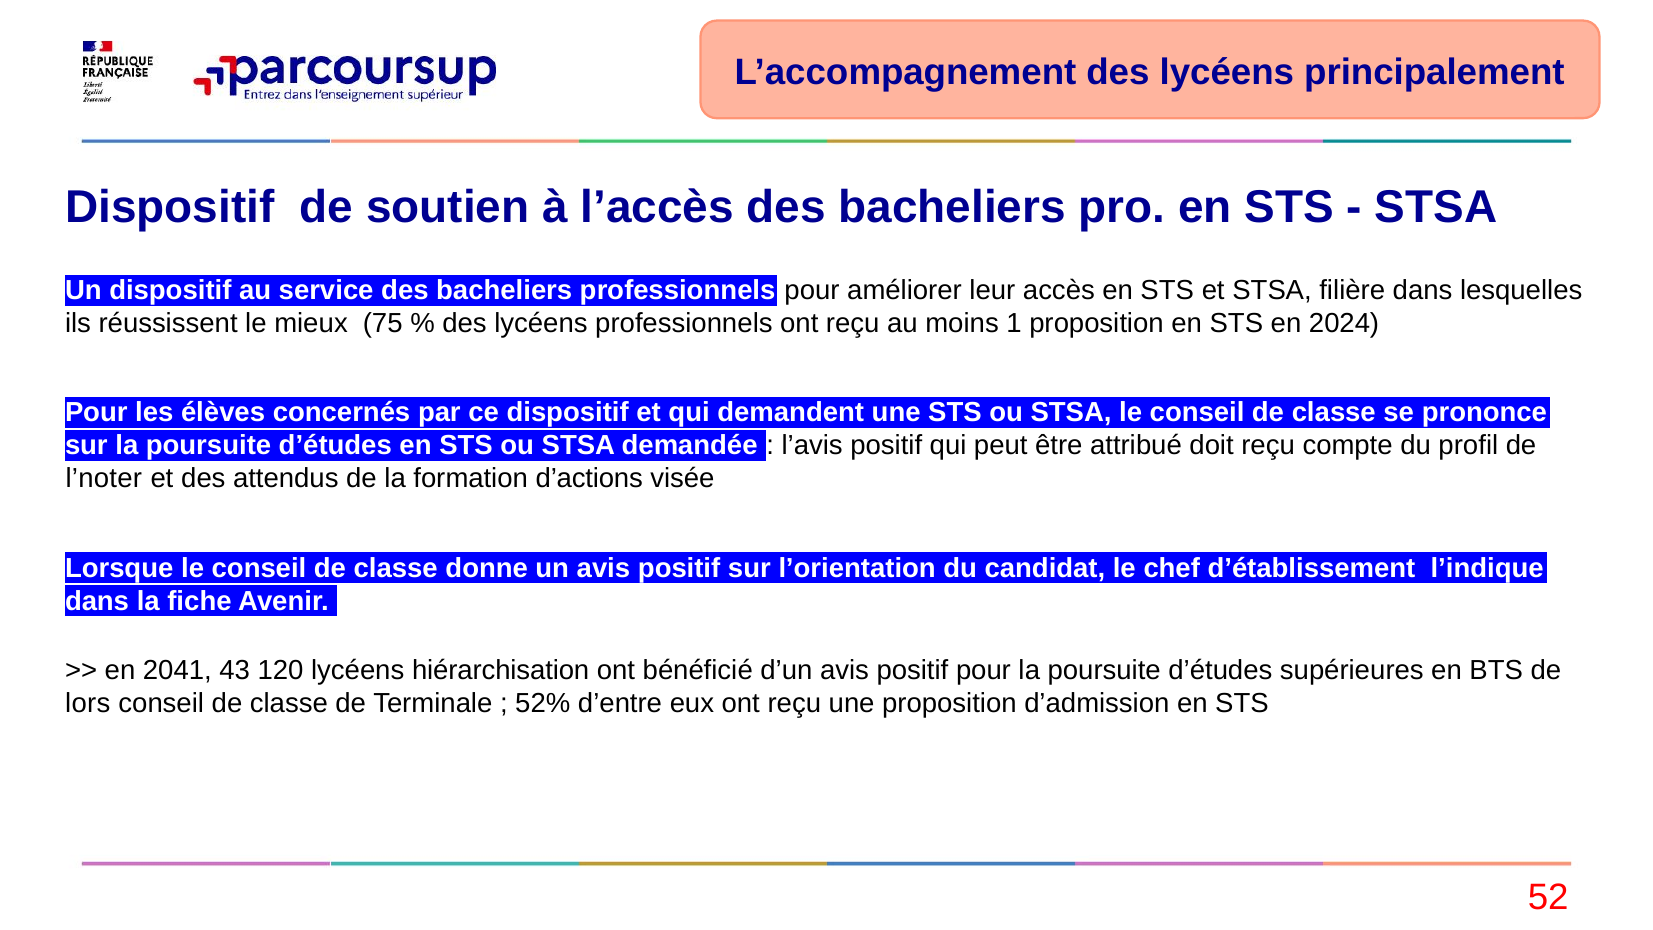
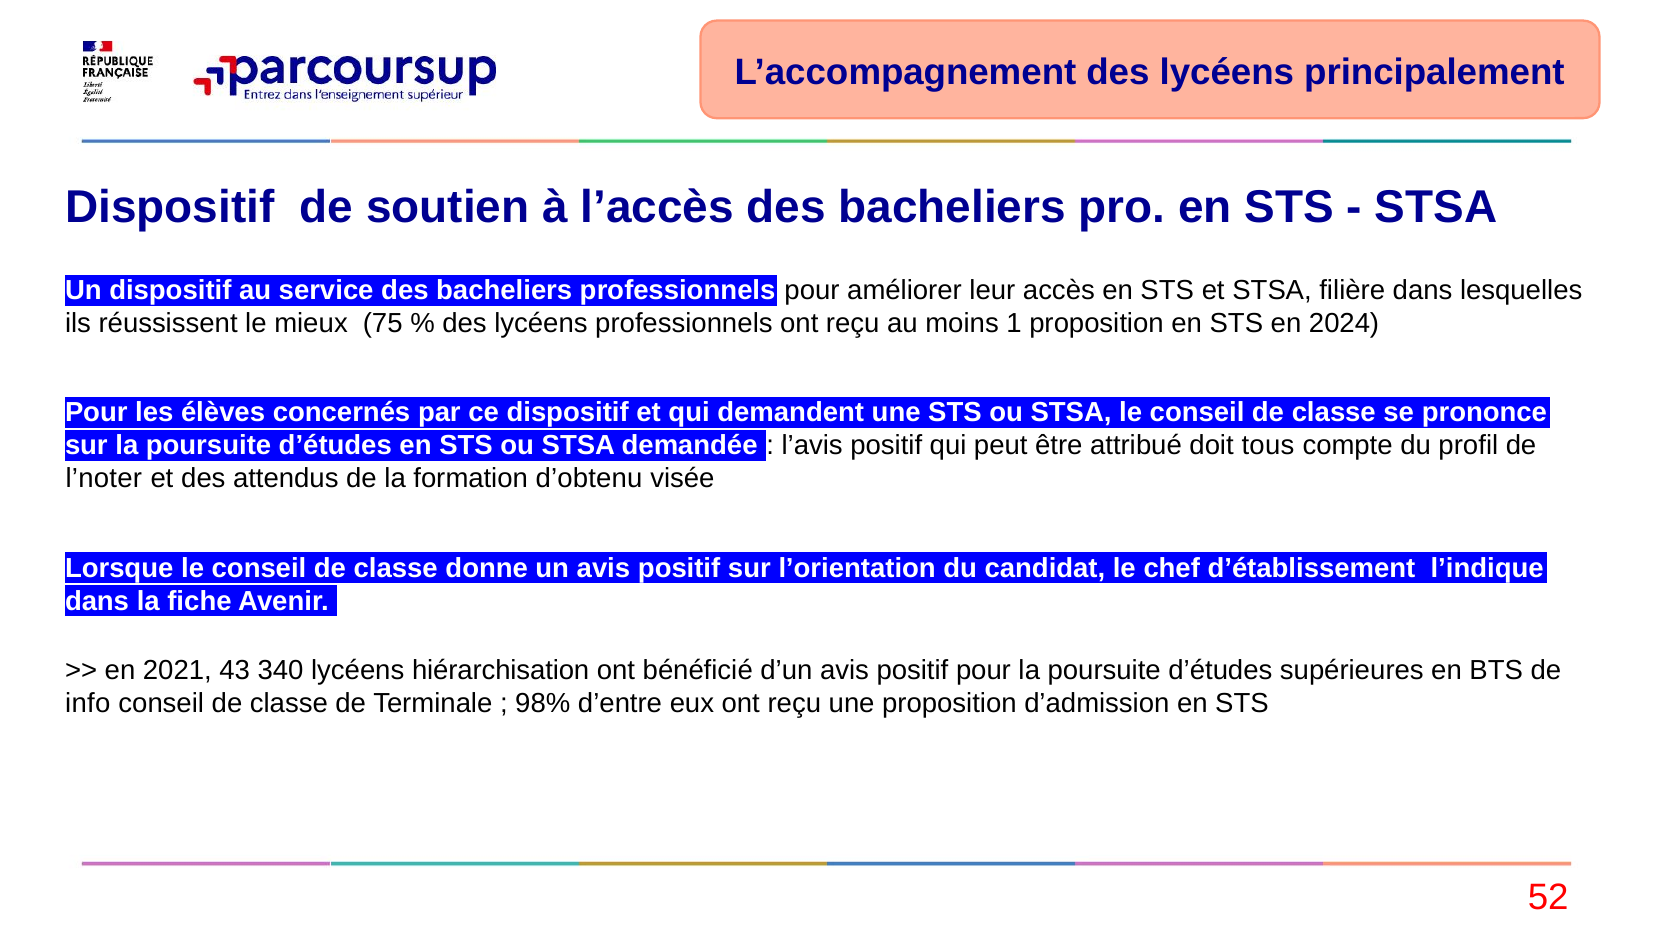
doit reçu: reçu -> tous
d’actions: d’actions -> d’obtenu
2041: 2041 -> 2021
120: 120 -> 340
lors: lors -> info
52%: 52% -> 98%
